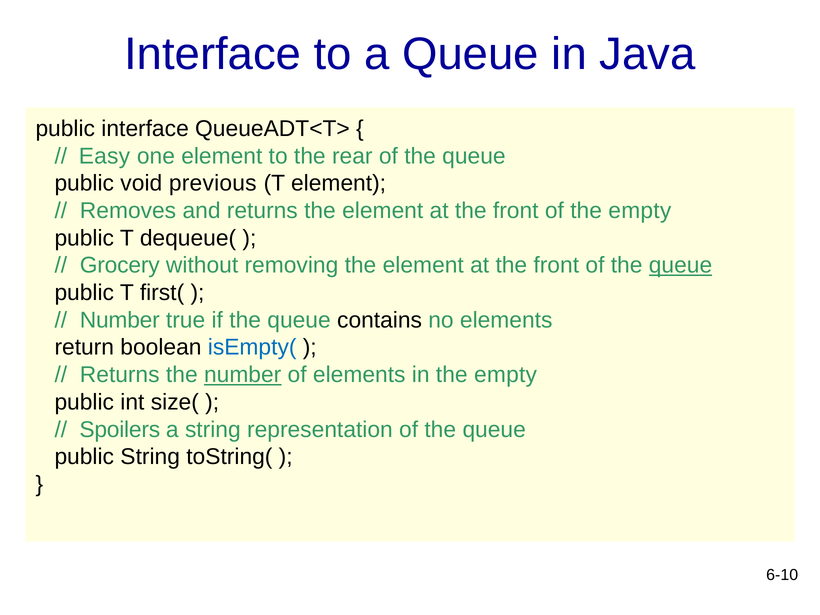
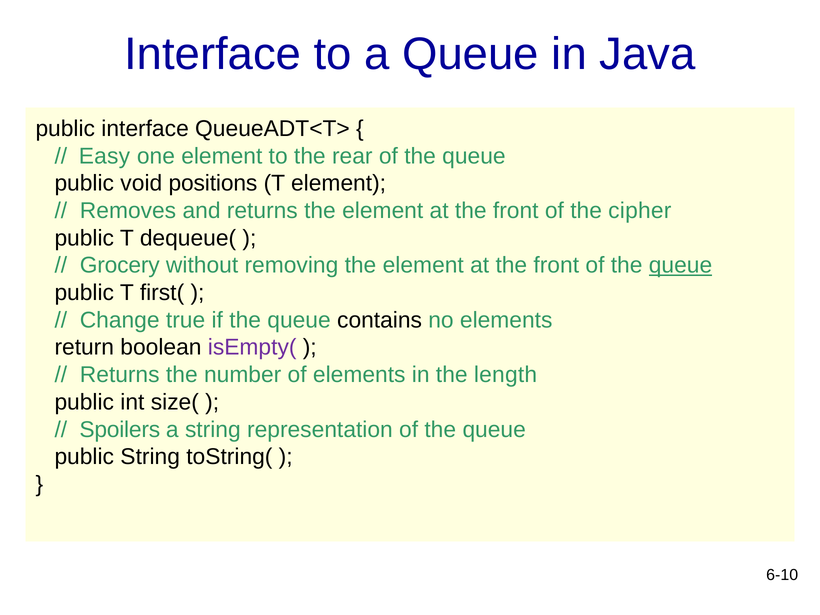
previous: previous -> positions
of the empty: empty -> cipher
Number at (120, 320): Number -> Change
isEmpty( colour: blue -> purple
number at (243, 375) underline: present -> none
in the empty: empty -> length
